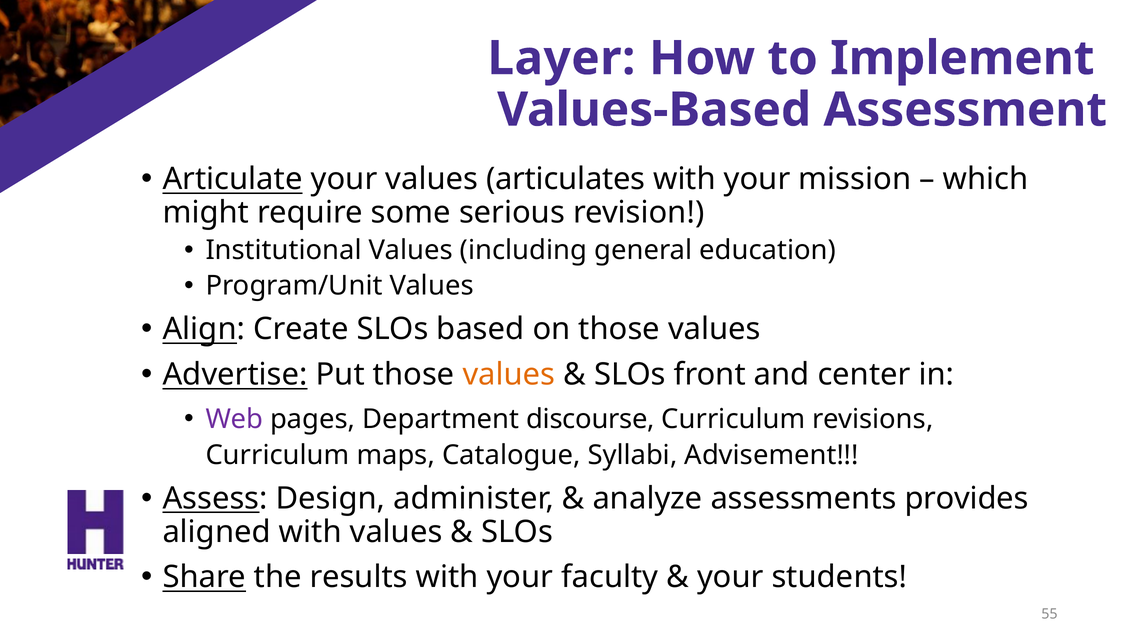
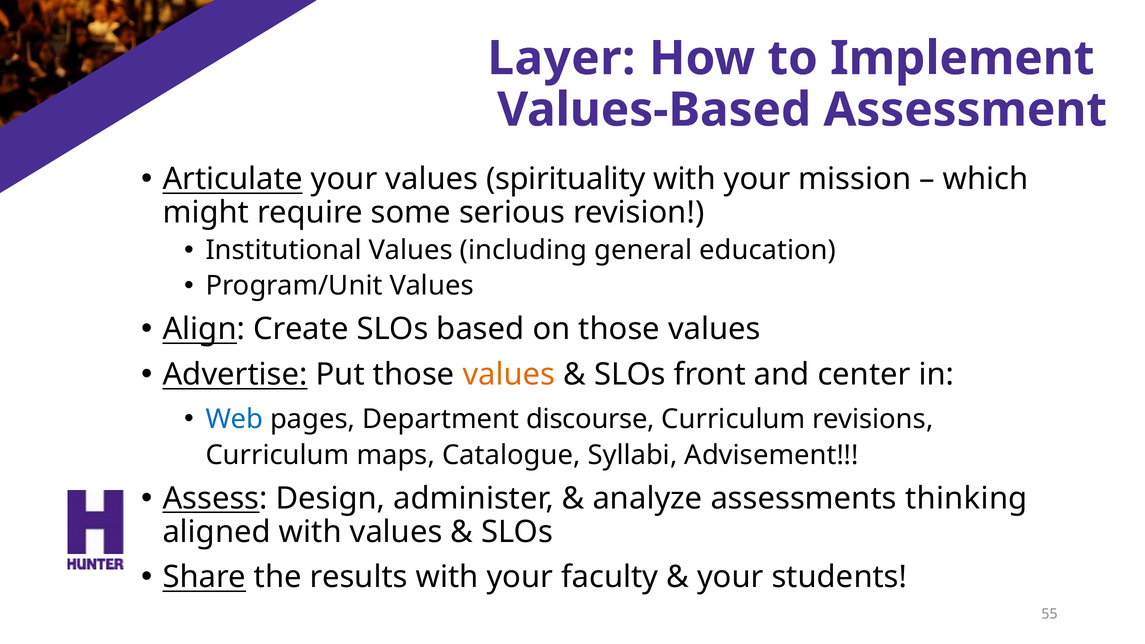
articulates: articulates -> spirituality
Web colour: purple -> blue
provides: provides -> thinking
